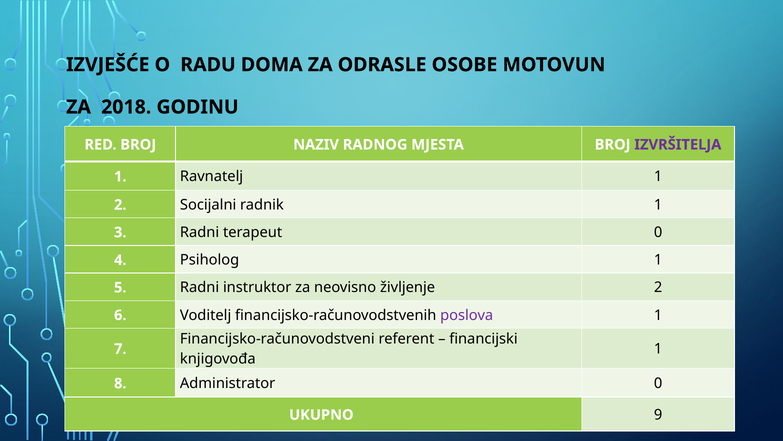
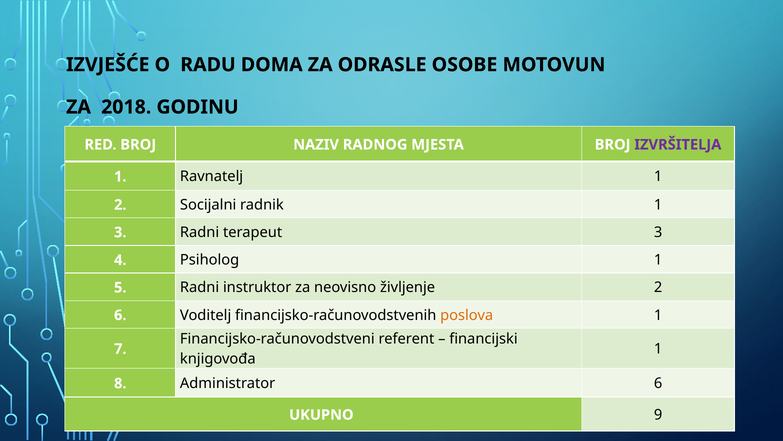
terapeut 0: 0 -> 3
poslova colour: purple -> orange
Administrator 0: 0 -> 6
